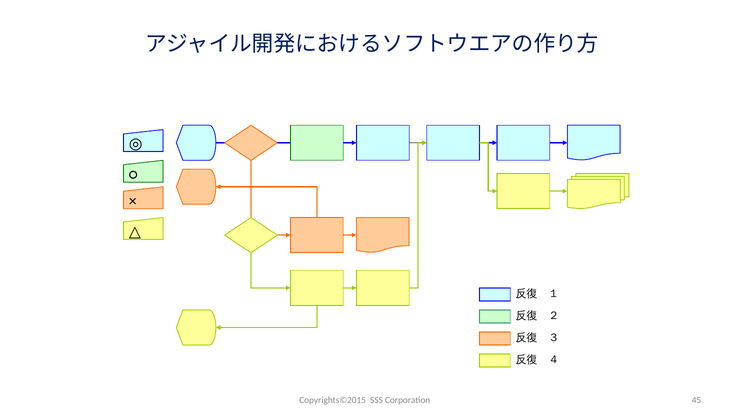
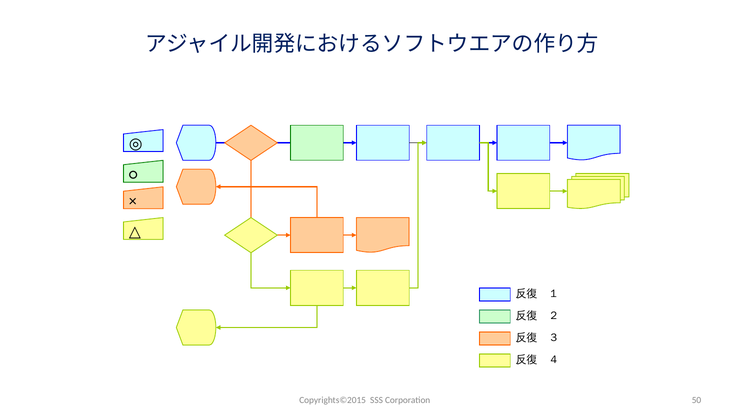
45: 45 -> 50
